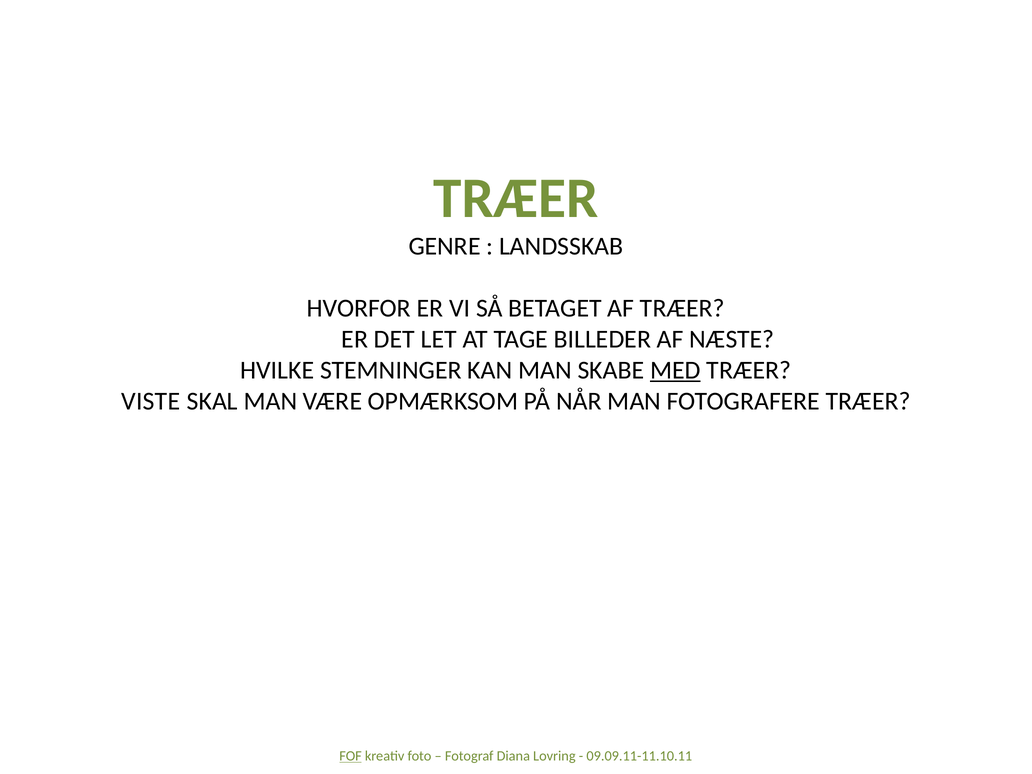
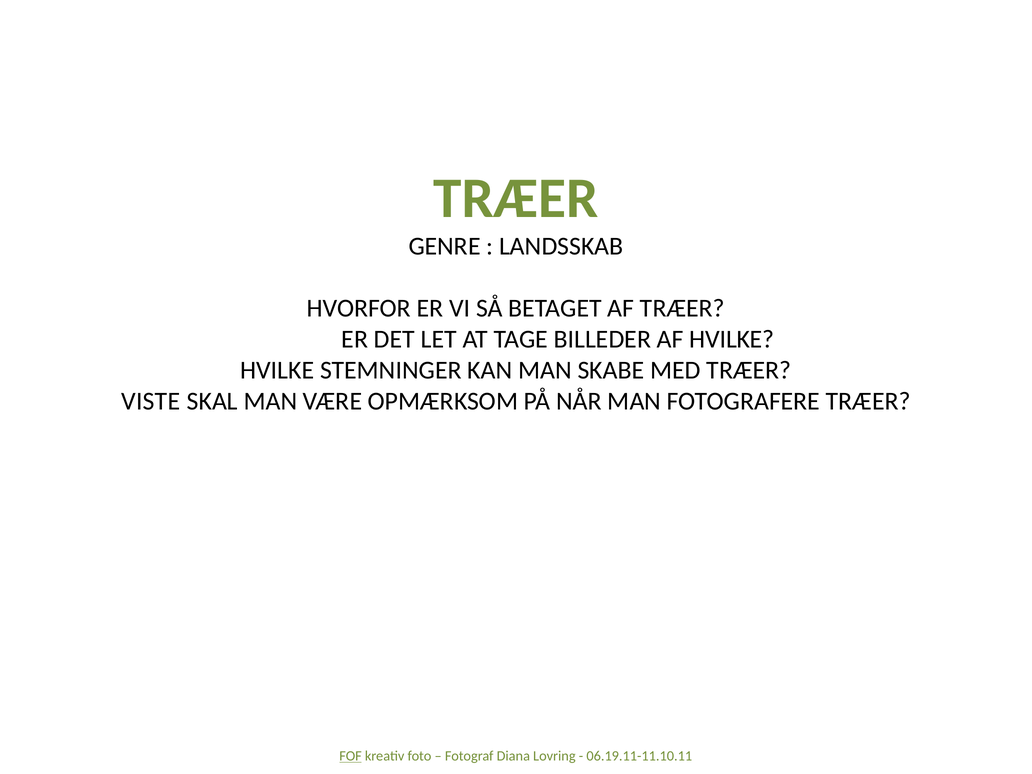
AF NÆSTE: NÆSTE -> HVILKE
MED underline: present -> none
09.09.11-11.10.11: 09.09.11-11.10.11 -> 06.19.11-11.10.11
